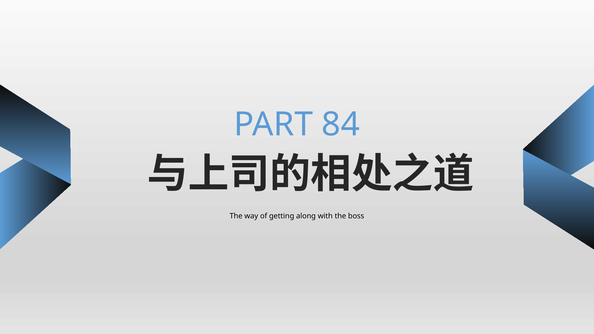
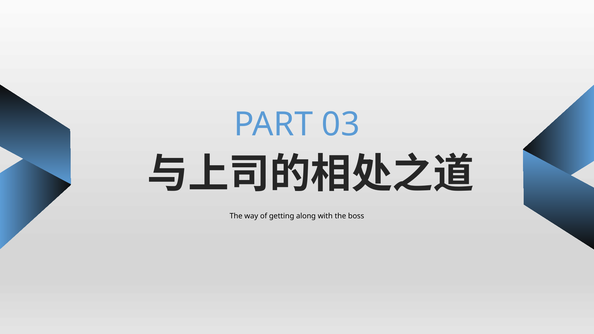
84: 84 -> 03
